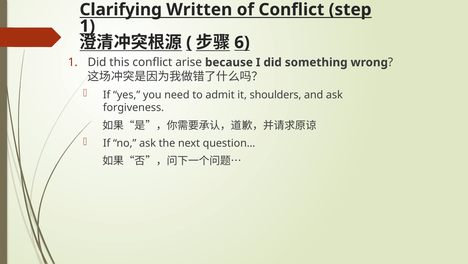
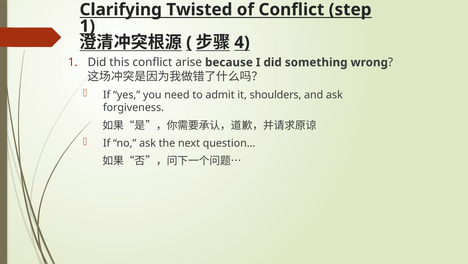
Written: Written -> Twisted
6: 6 -> 4
